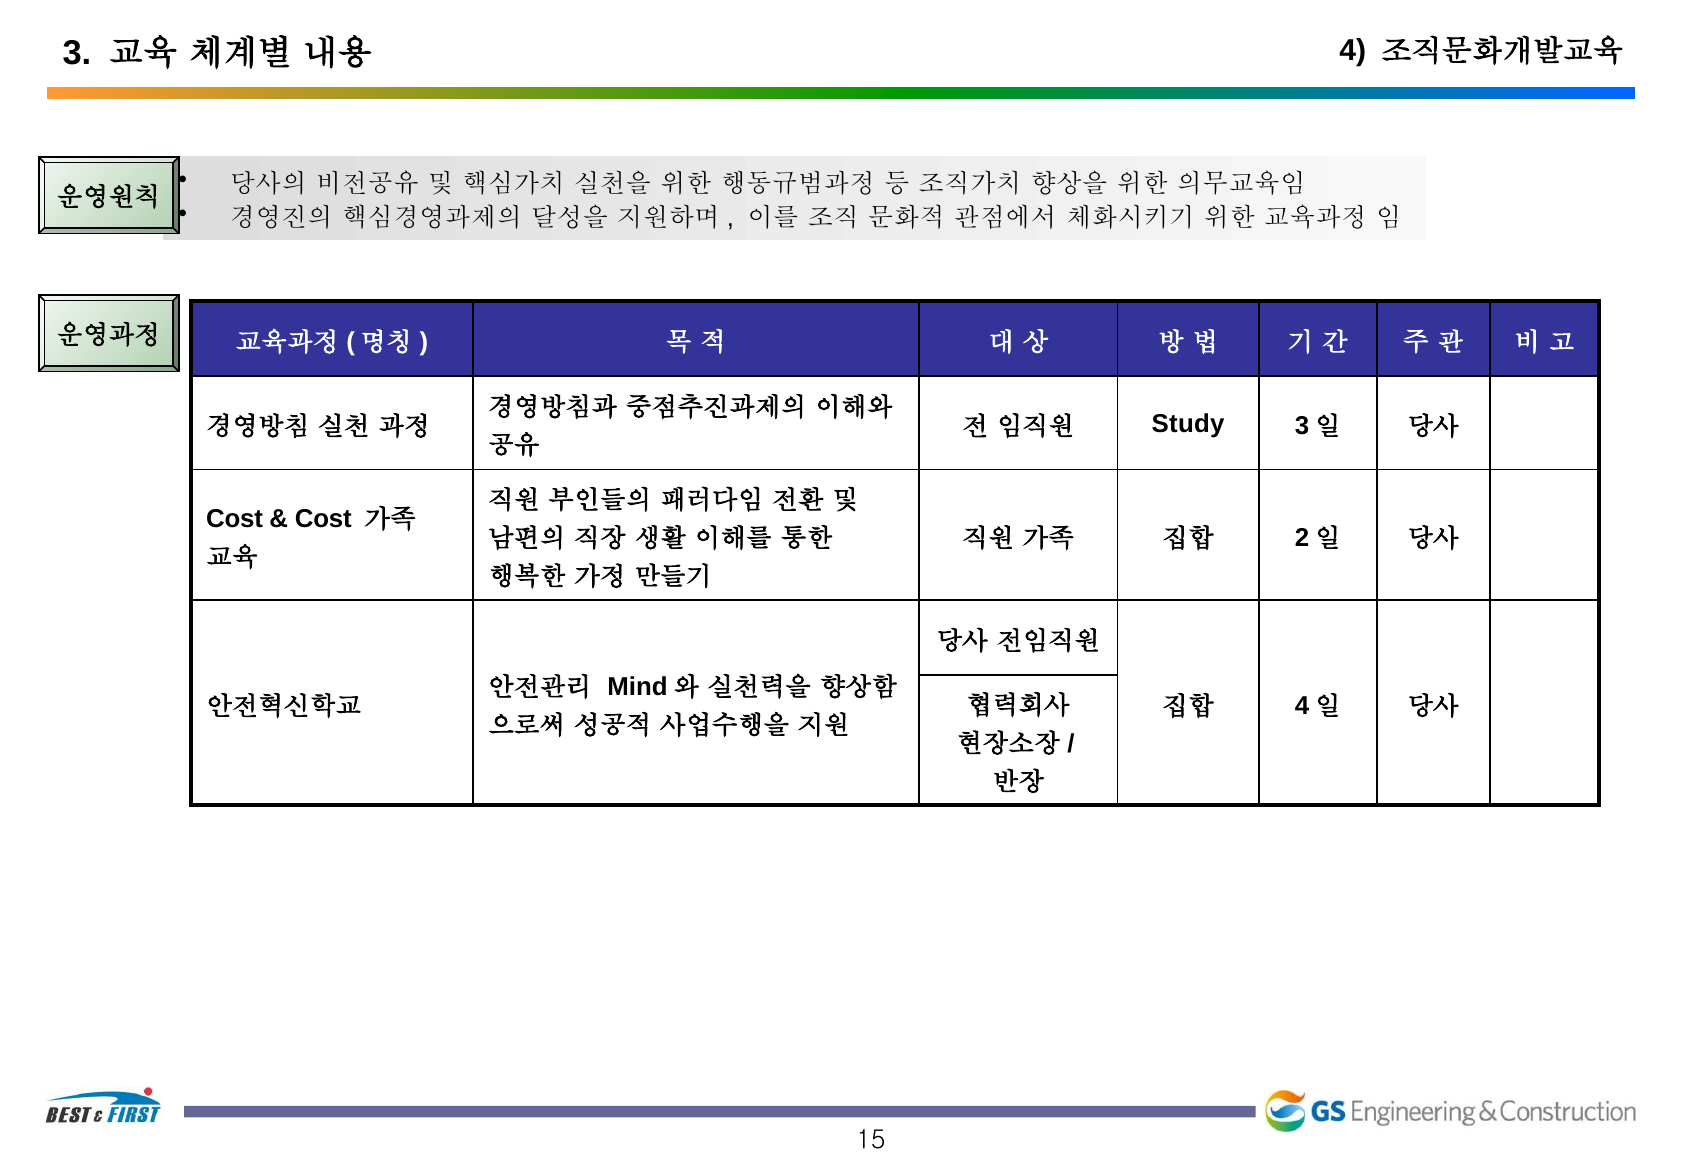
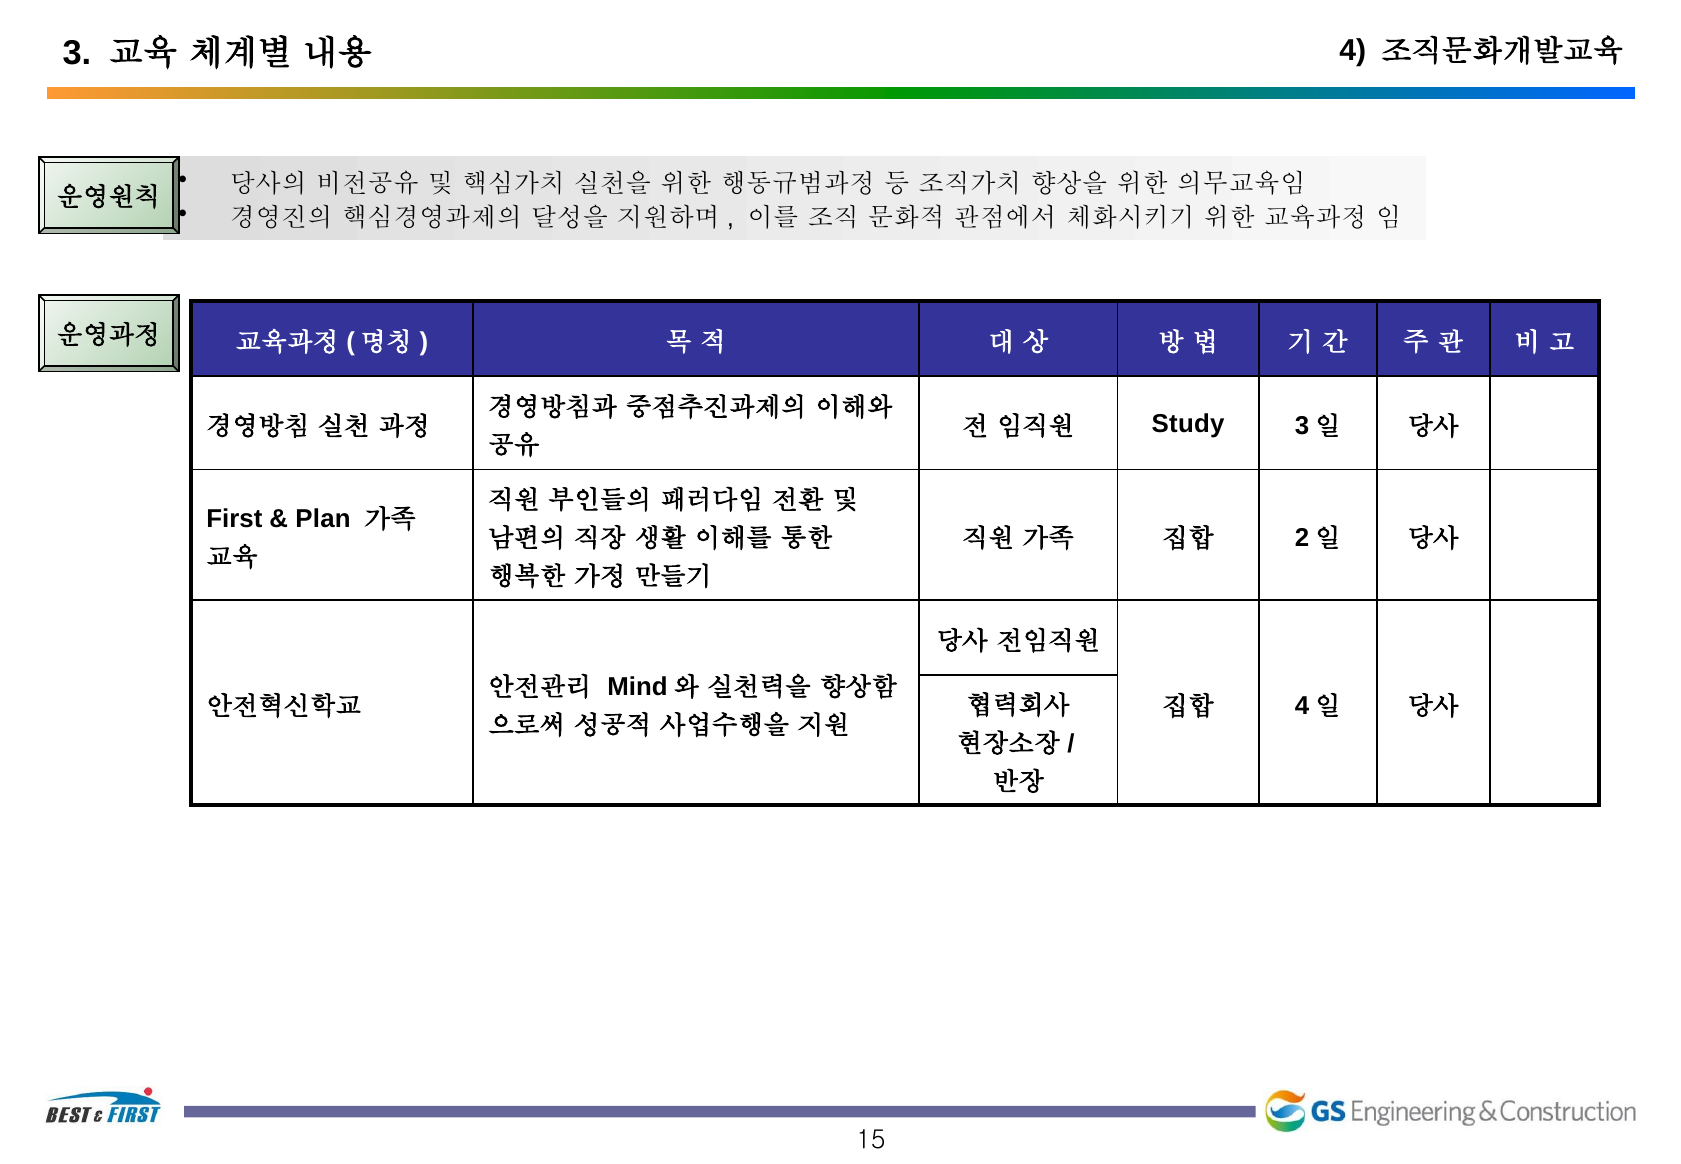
Cost at (235, 519): Cost -> First
Cost at (323, 519): Cost -> Plan
